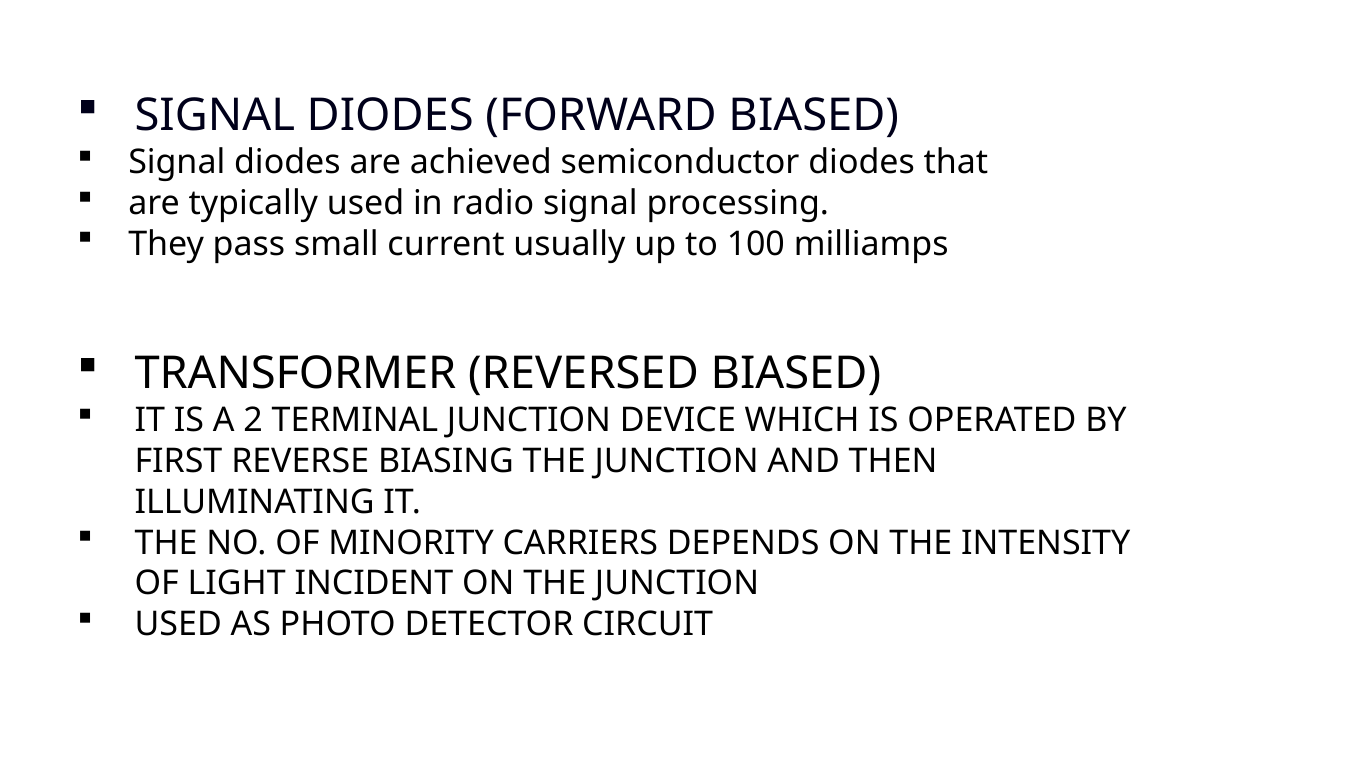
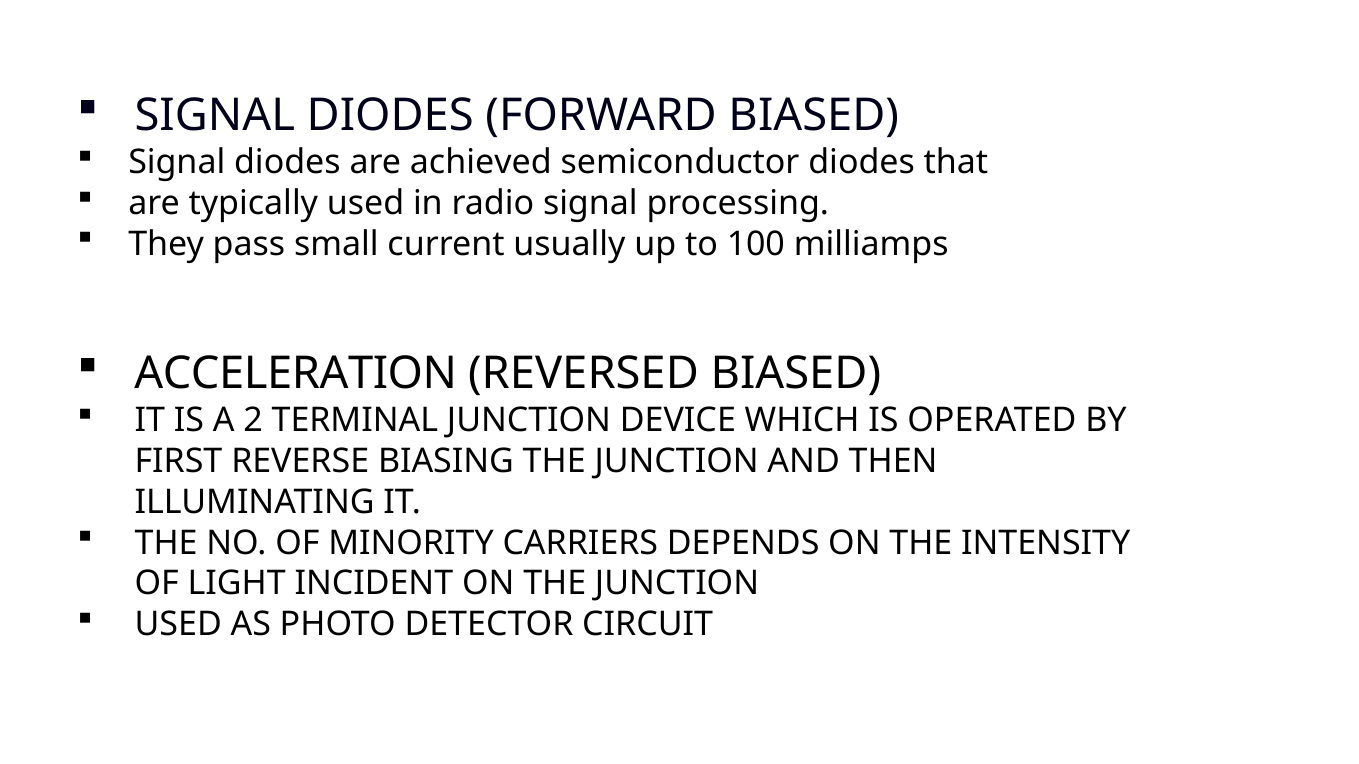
TRANSFORMER: TRANSFORMER -> ACCELERATION
